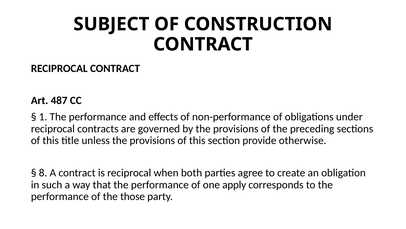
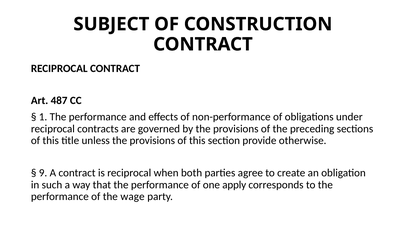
8: 8 -> 9
those: those -> wage
